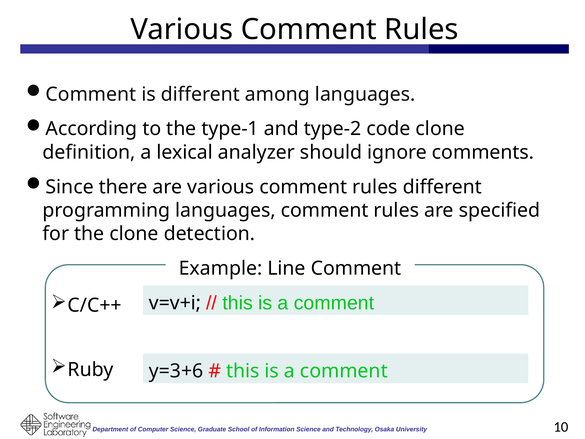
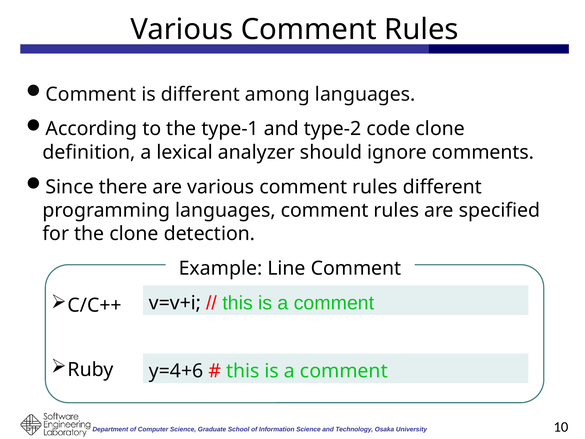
y=3+6: y=3+6 -> y=4+6
